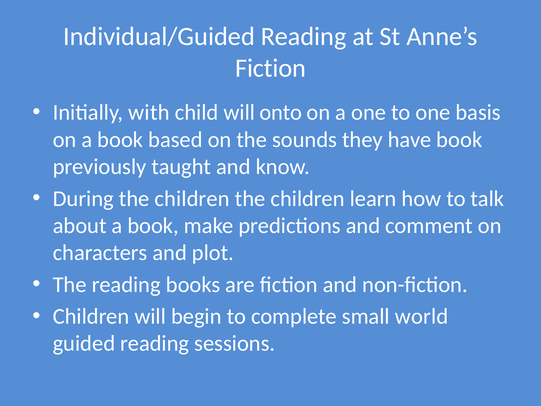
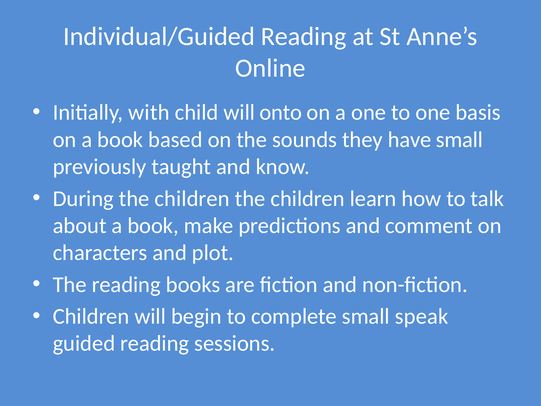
Fiction at (271, 68): Fiction -> Online
have book: book -> small
world: world -> speak
